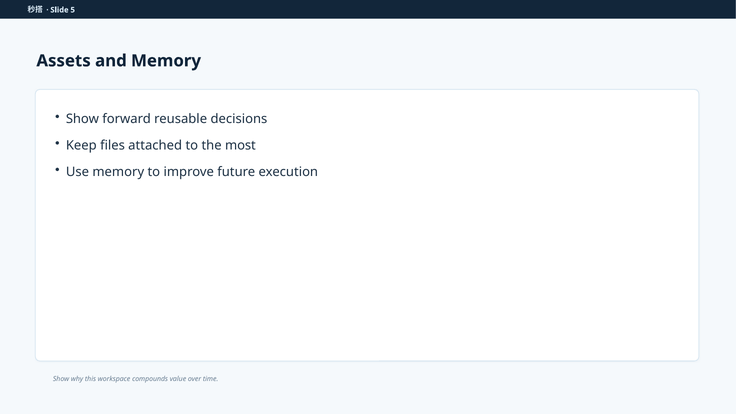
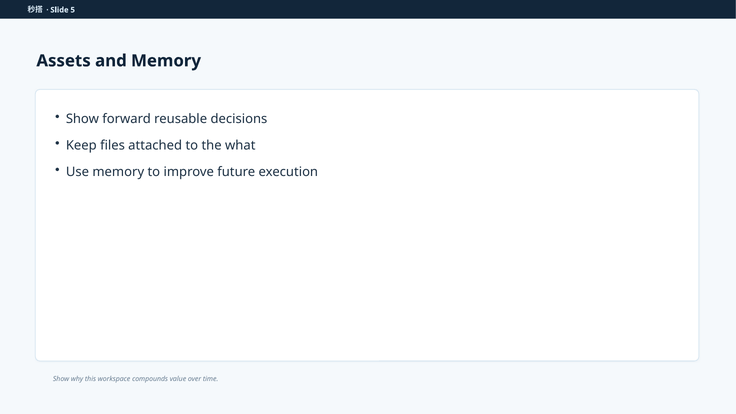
most: most -> what
